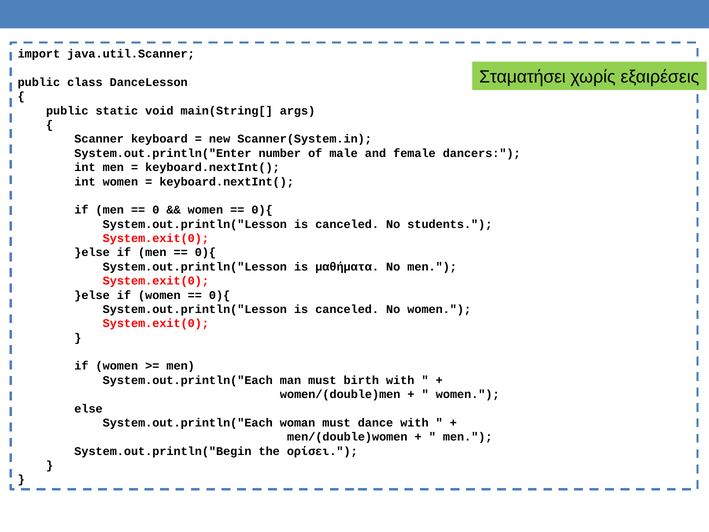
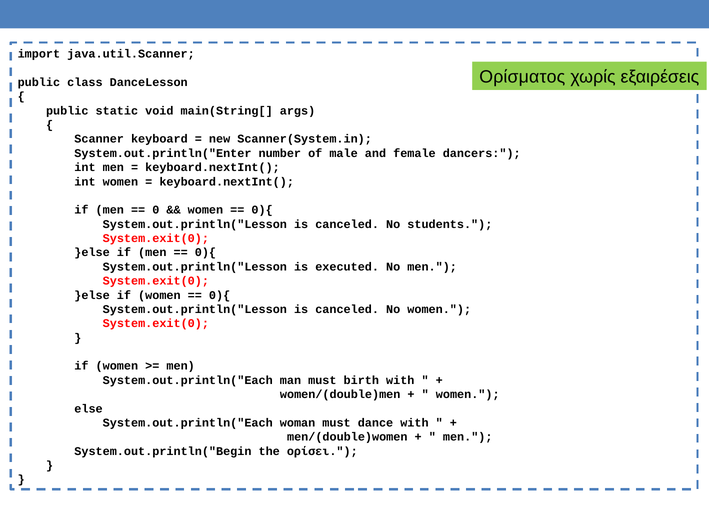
Σταματήσει: Σταματήσει -> Ορίσματος
μαθήματα: μαθήματα -> executed
